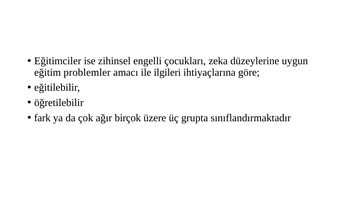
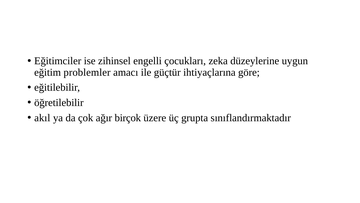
ilgileri: ilgileri -> güçtür
fark: fark -> akıl
